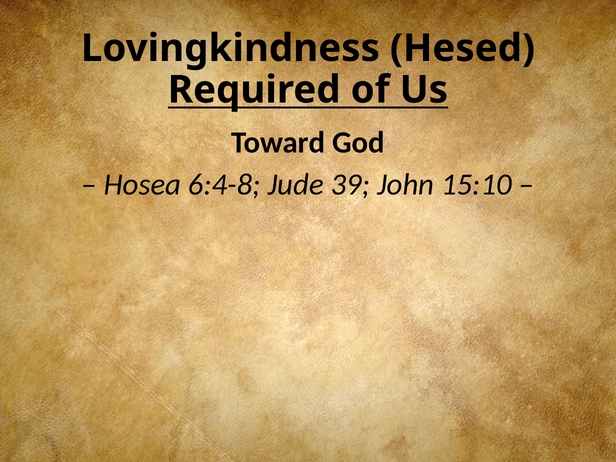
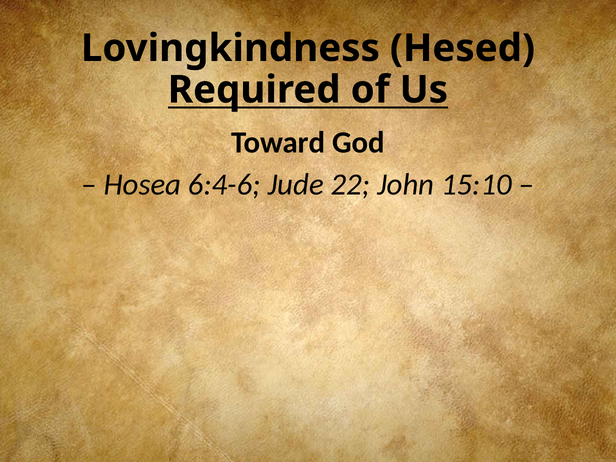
6:4-8: 6:4-8 -> 6:4-6
39: 39 -> 22
